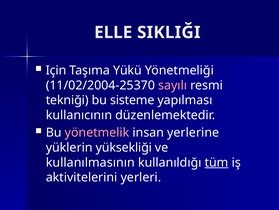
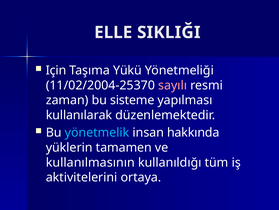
tekniği: tekniği -> zaman
kullanıcının: kullanıcının -> kullanılarak
yönetmelik colour: pink -> light blue
yerlerine: yerlerine -> hakkında
yüksekliği: yüksekliği -> tamamen
tüm underline: present -> none
yerleri: yerleri -> ortaya
